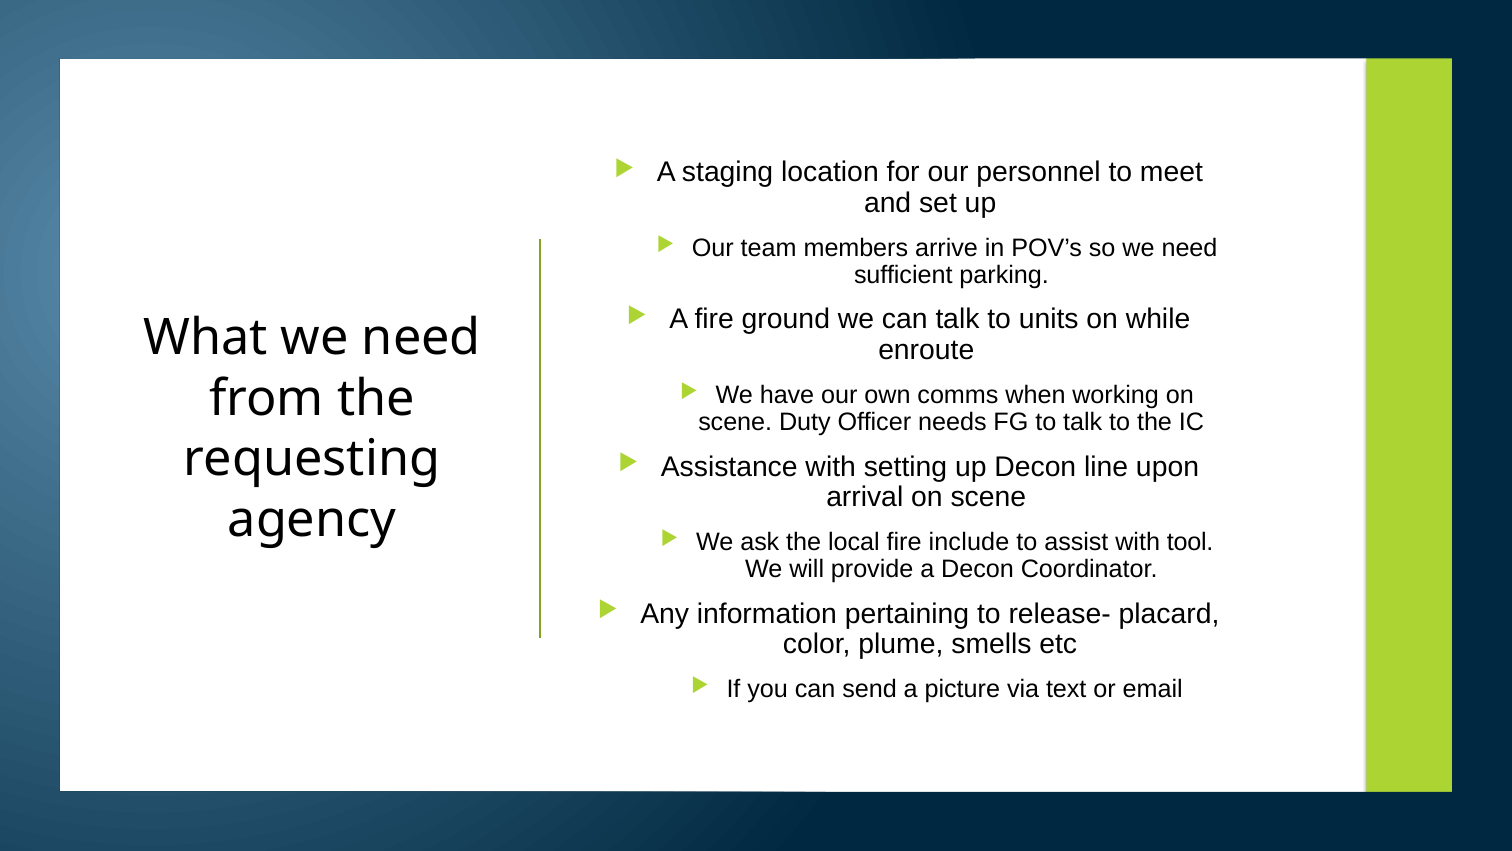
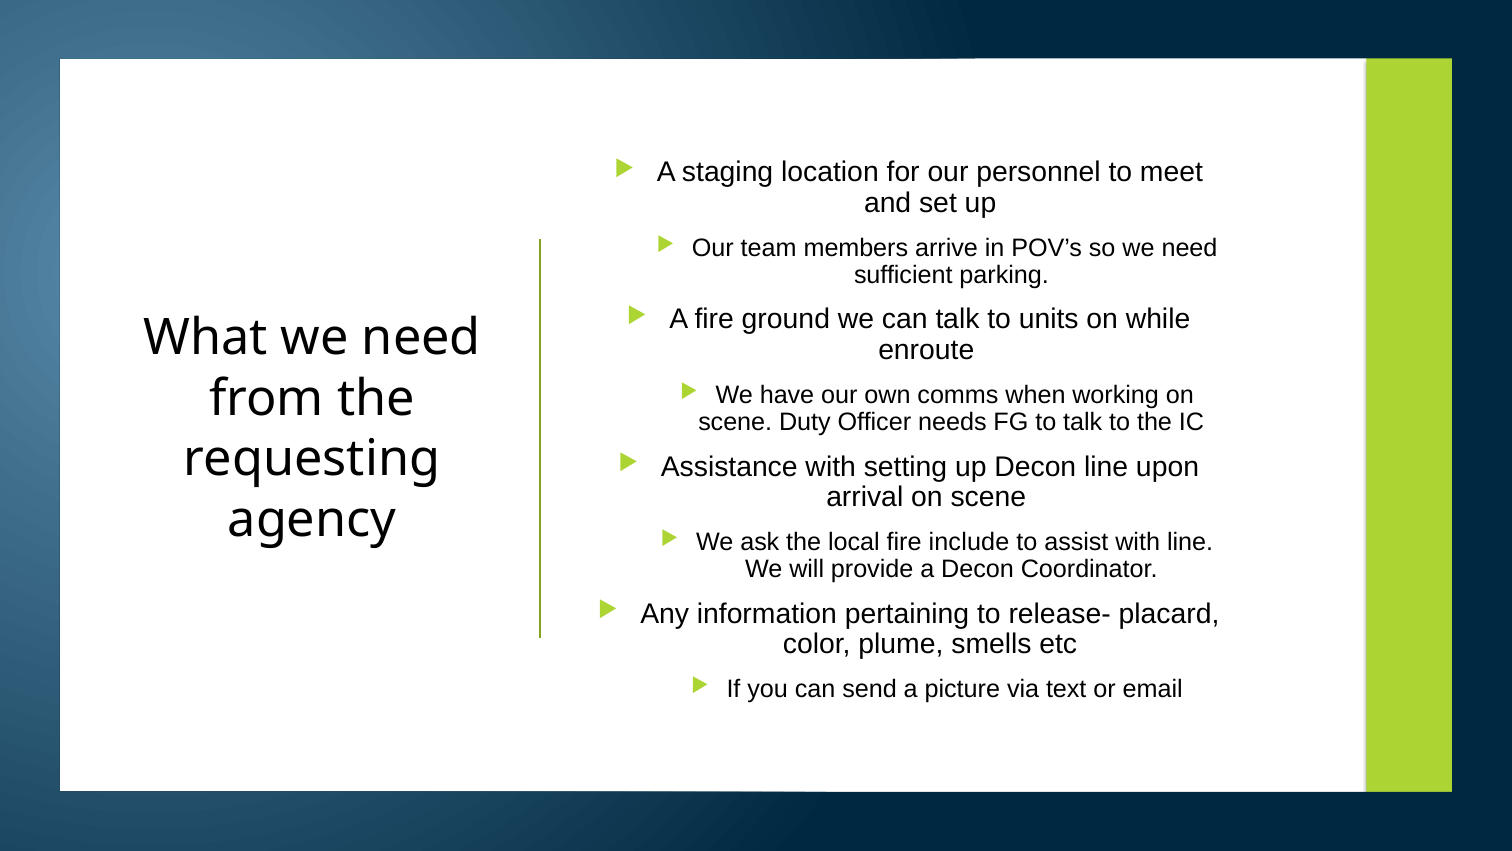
with tool: tool -> line
